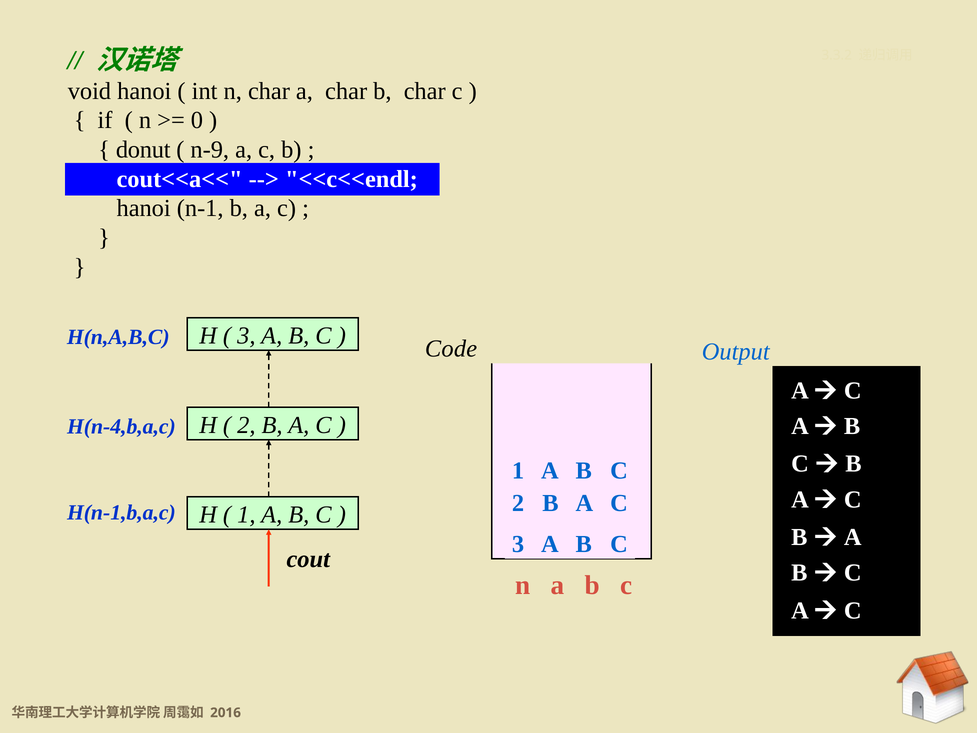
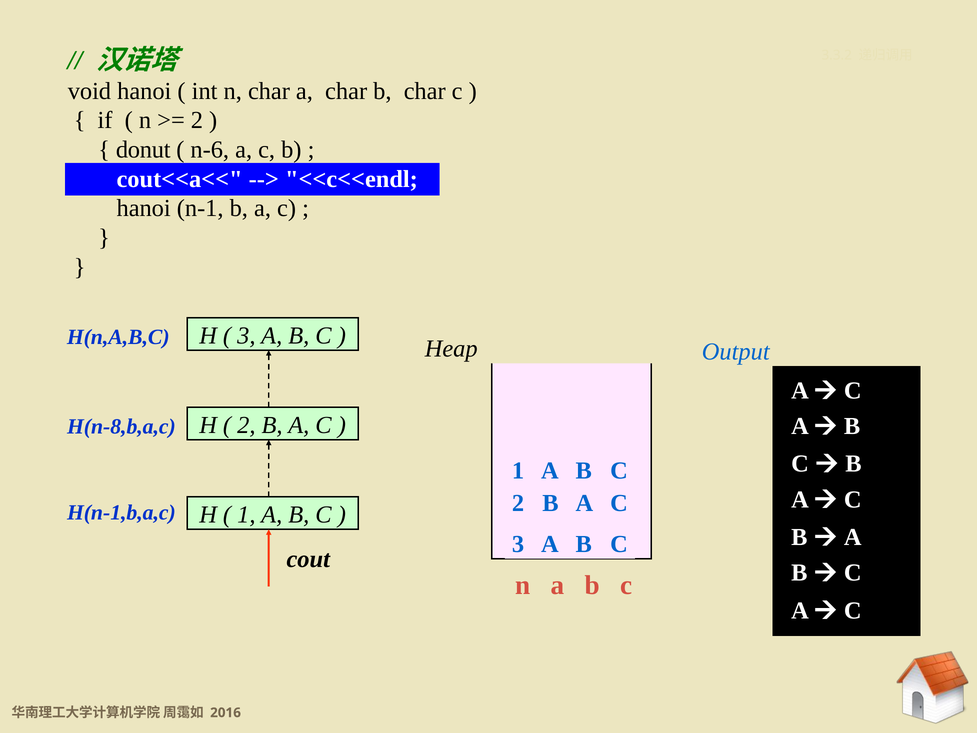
0 at (197, 120): 0 -> 2
n-9: n-9 -> n-6
Code: Code -> Heap
H(n-4,b,a,c: H(n-4,b,a,c -> H(n-8,b,a,c
